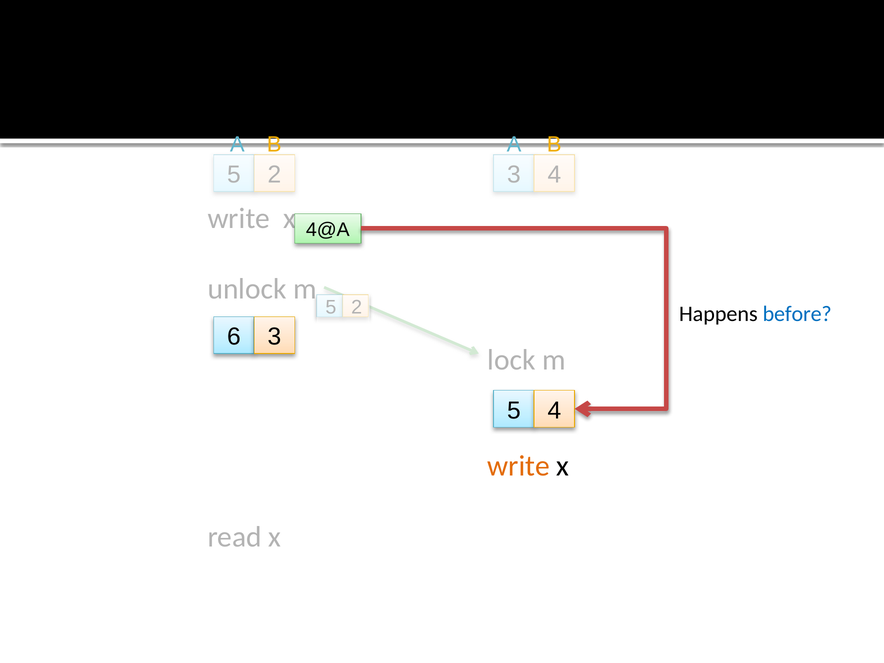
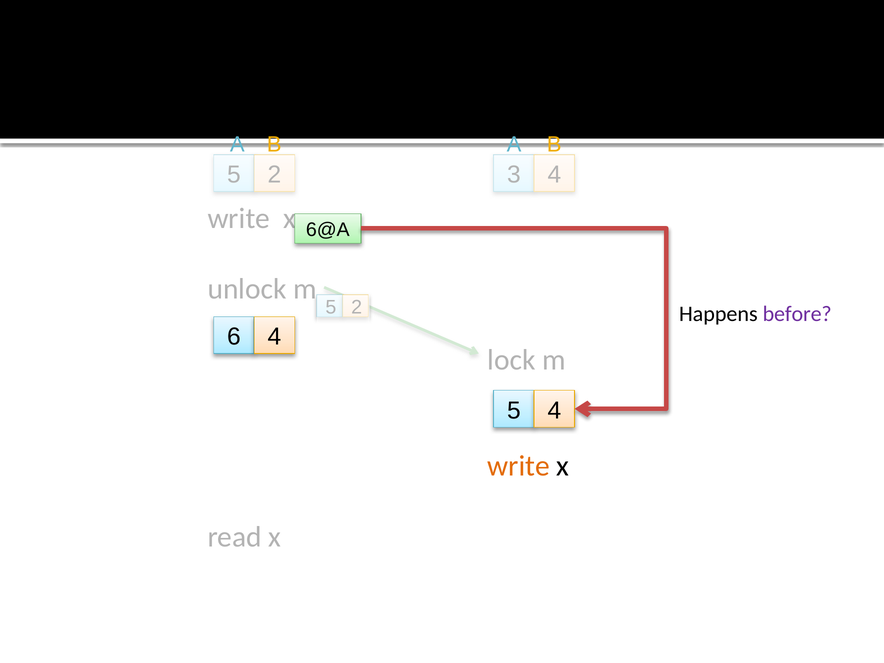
4@A: 4@A -> 6@A
before colour: blue -> purple
6 3: 3 -> 4
